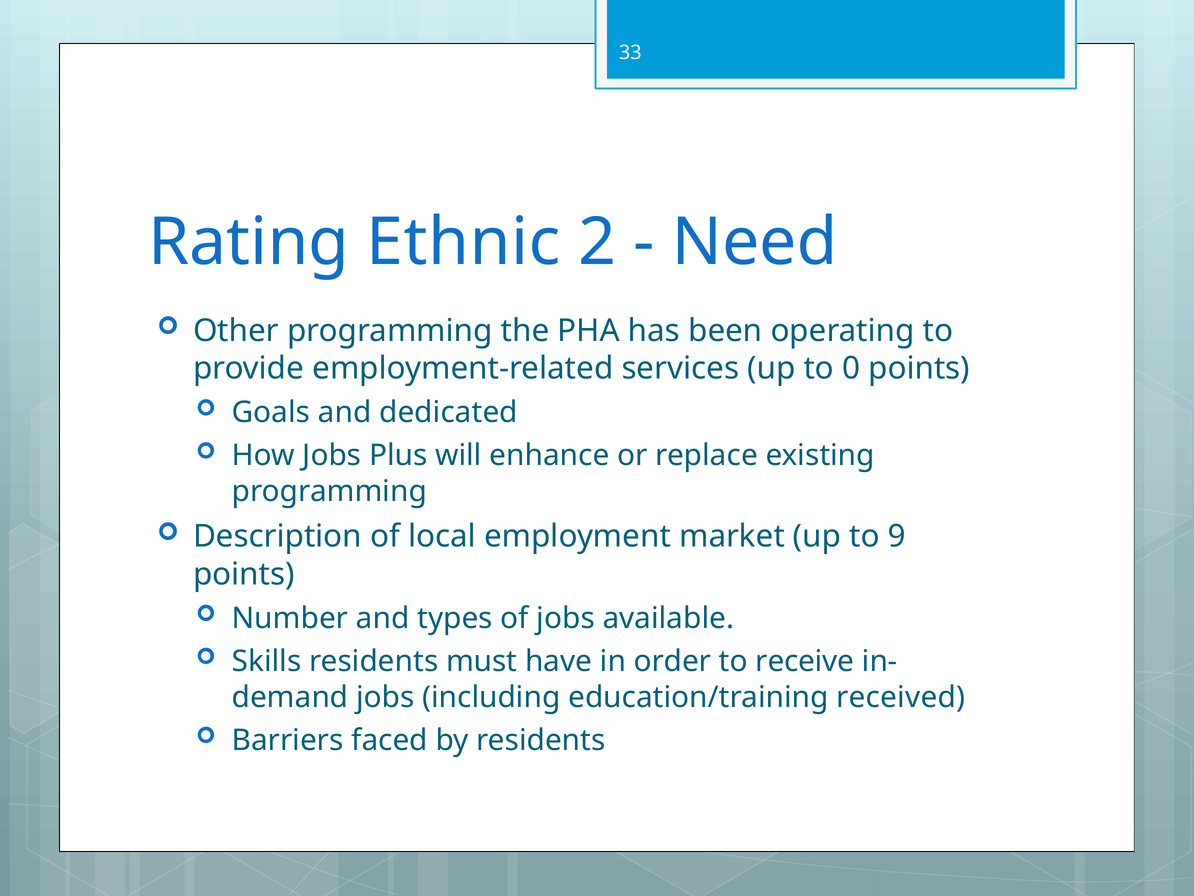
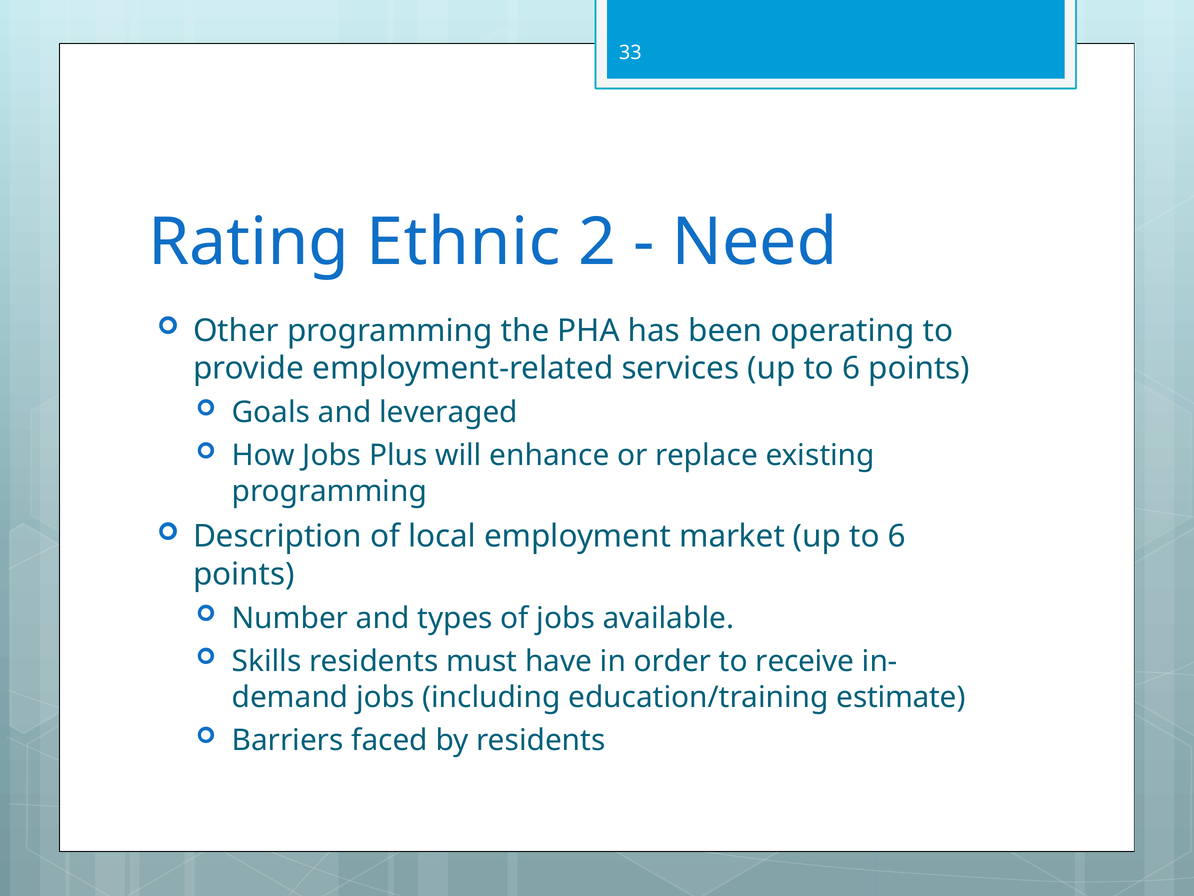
services up to 0: 0 -> 6
dedicated: dedicated -> leveraged
market up to 9: 9 -> 6
received: received -> estimate
